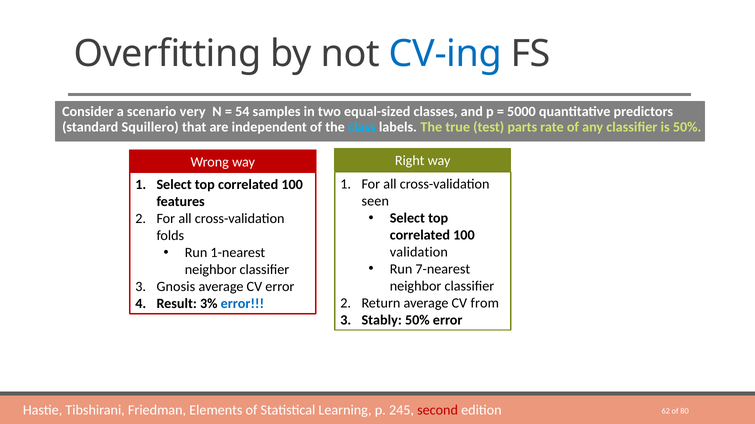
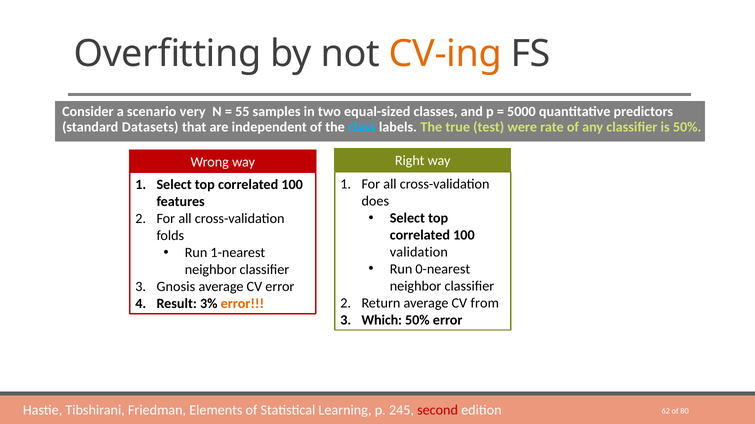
CV-ing colour: blue -> orange
54: 54 -> 55
Squillero: Squillero -> Datasets
parts: parts -> were
seen: seen -> does
7-nearest: 7-nearest -> 0-nearest
error at (242, 304) colour: blue -> orange
Stably: Stably -> Which
